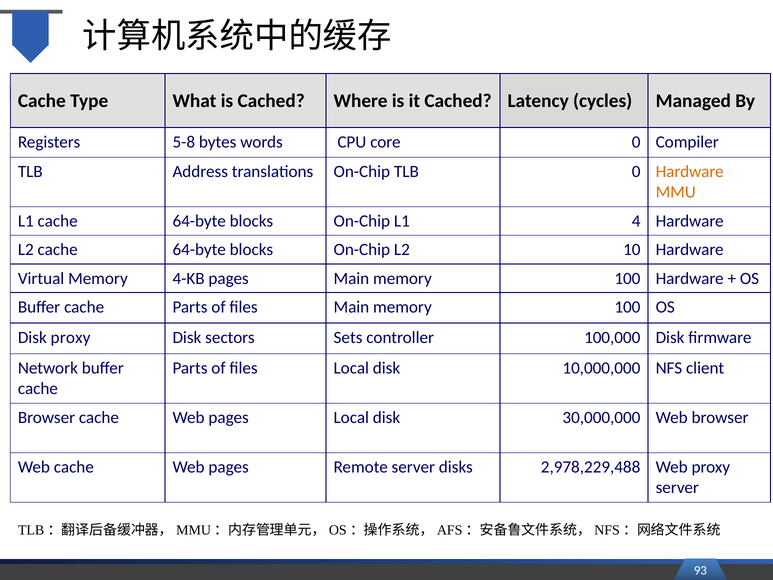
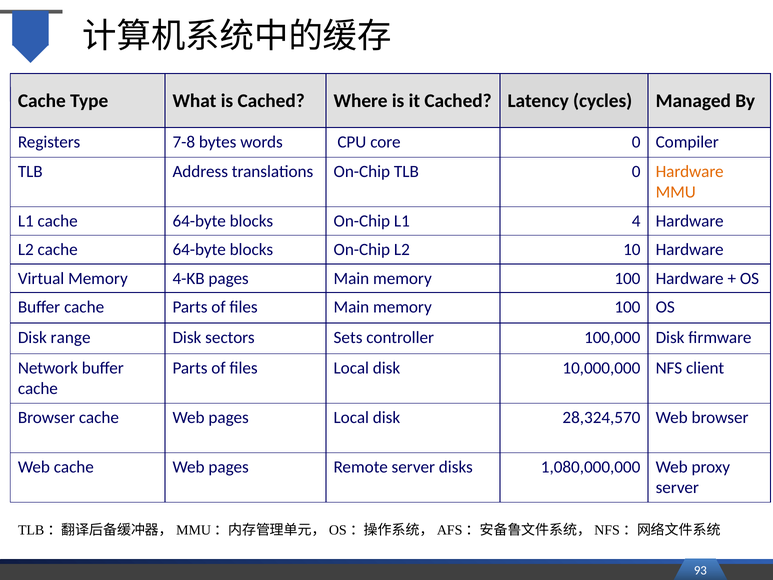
5-8: 5-8 -> 7-8
Disk proxy: proxy -> range
30,000,000: 30,000,000 -> 28,324,570
2,978,229,488: 2,978,229,488 -> 1,080,000,000
